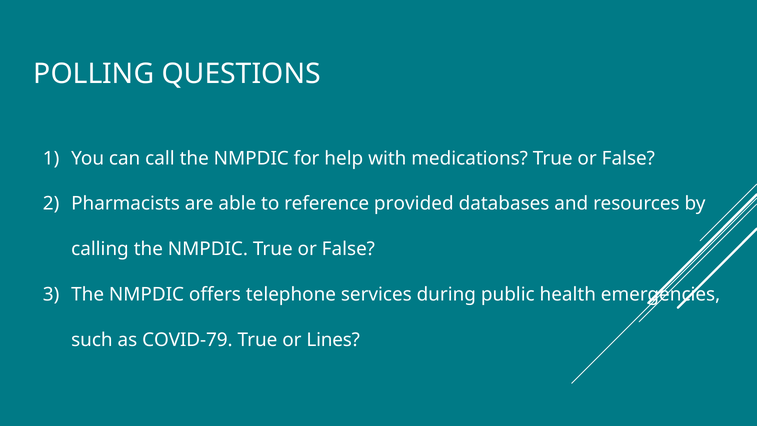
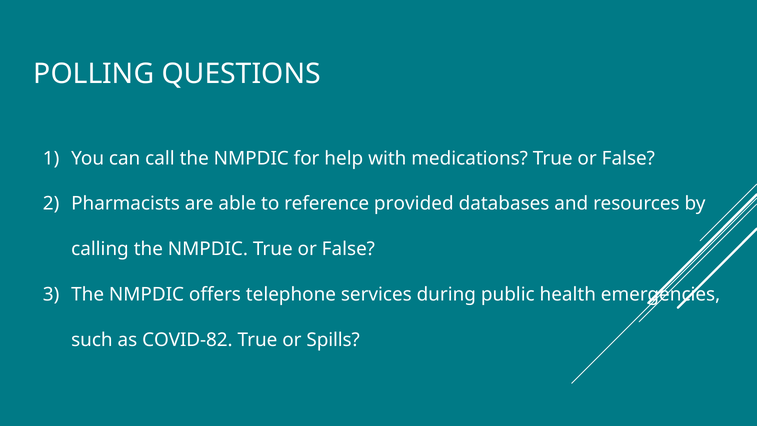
COVID-79: COVID-79 -> COVID-82
Lines: Lines -> Spills
